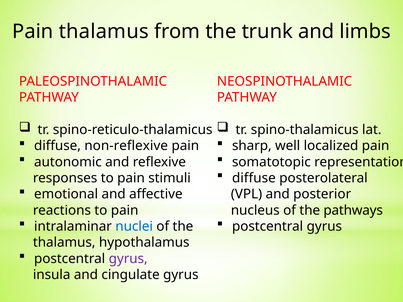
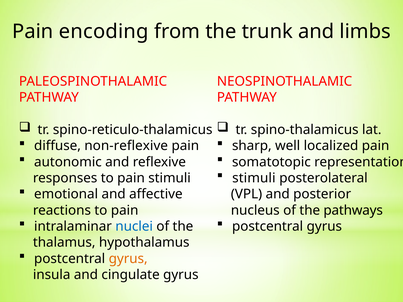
Pain thalamus: thalamus -> encoding
diffuse at (254, 178): diffuse -> stimuli
gyrus at (128, 259) colour: purple -> orange
